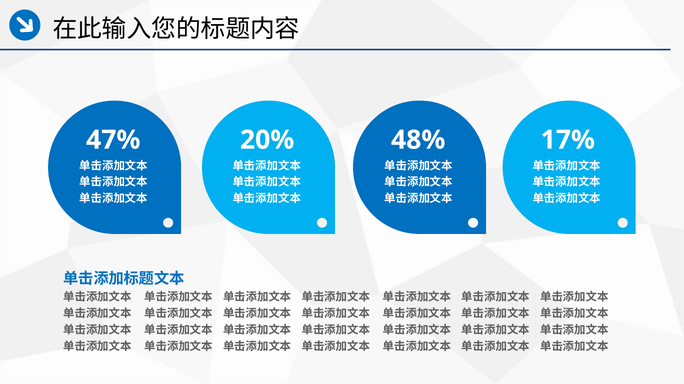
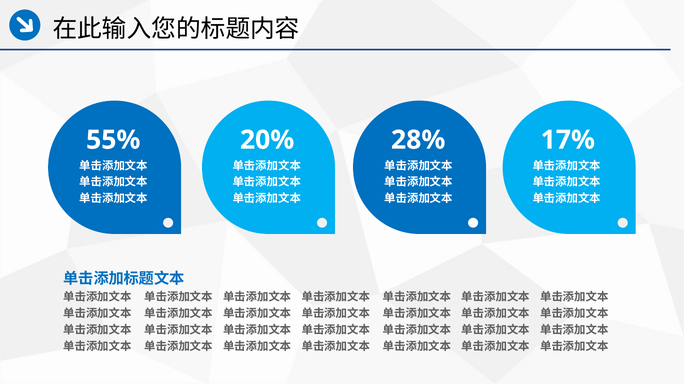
47%: 47% -> 55%
48%: 48% -> 28%
